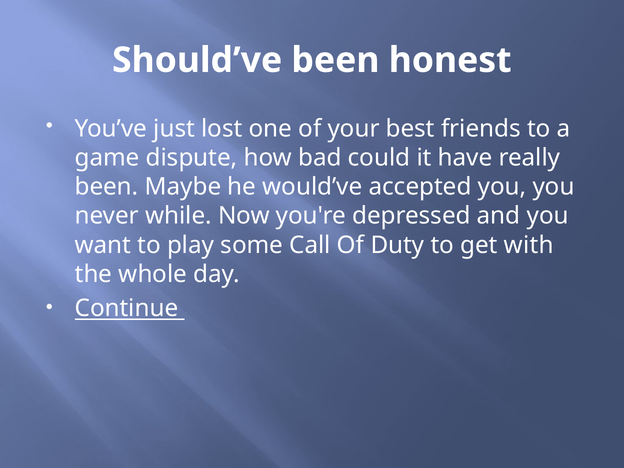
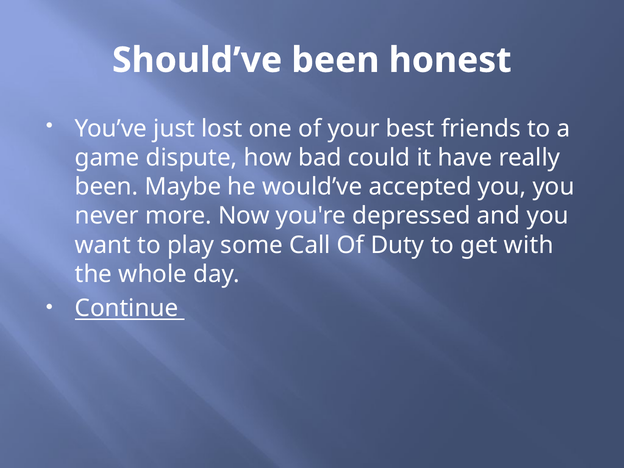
while: while -> more
